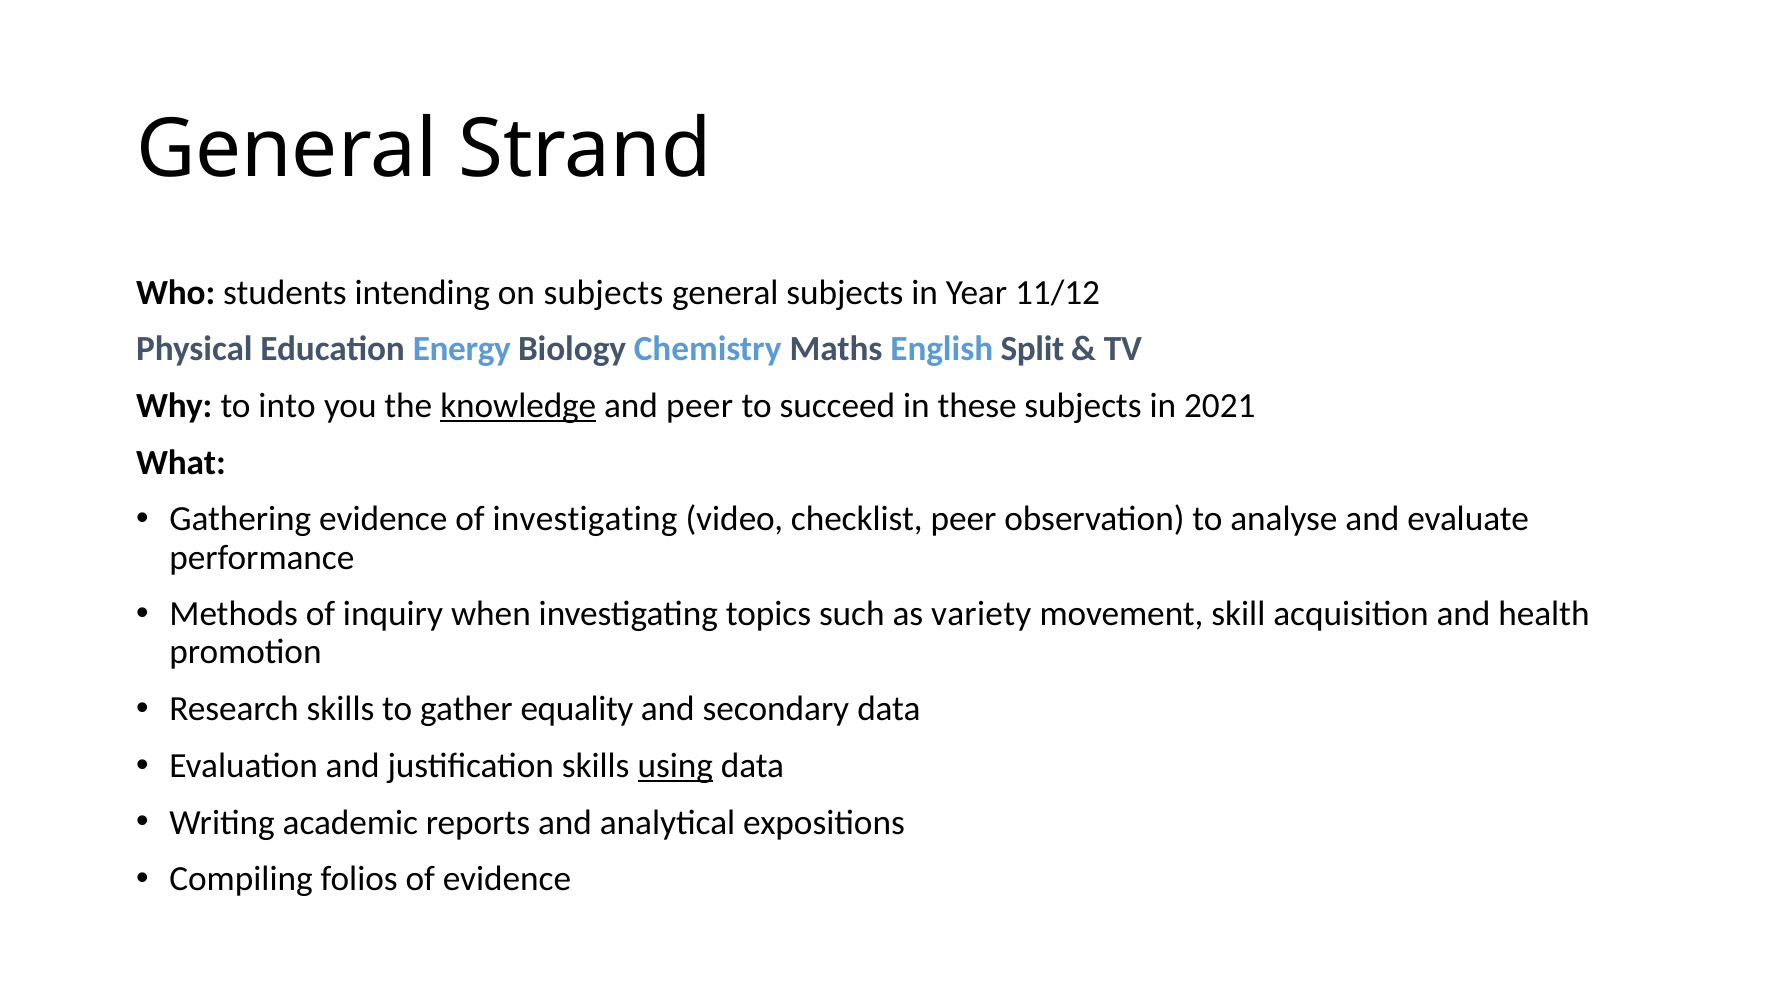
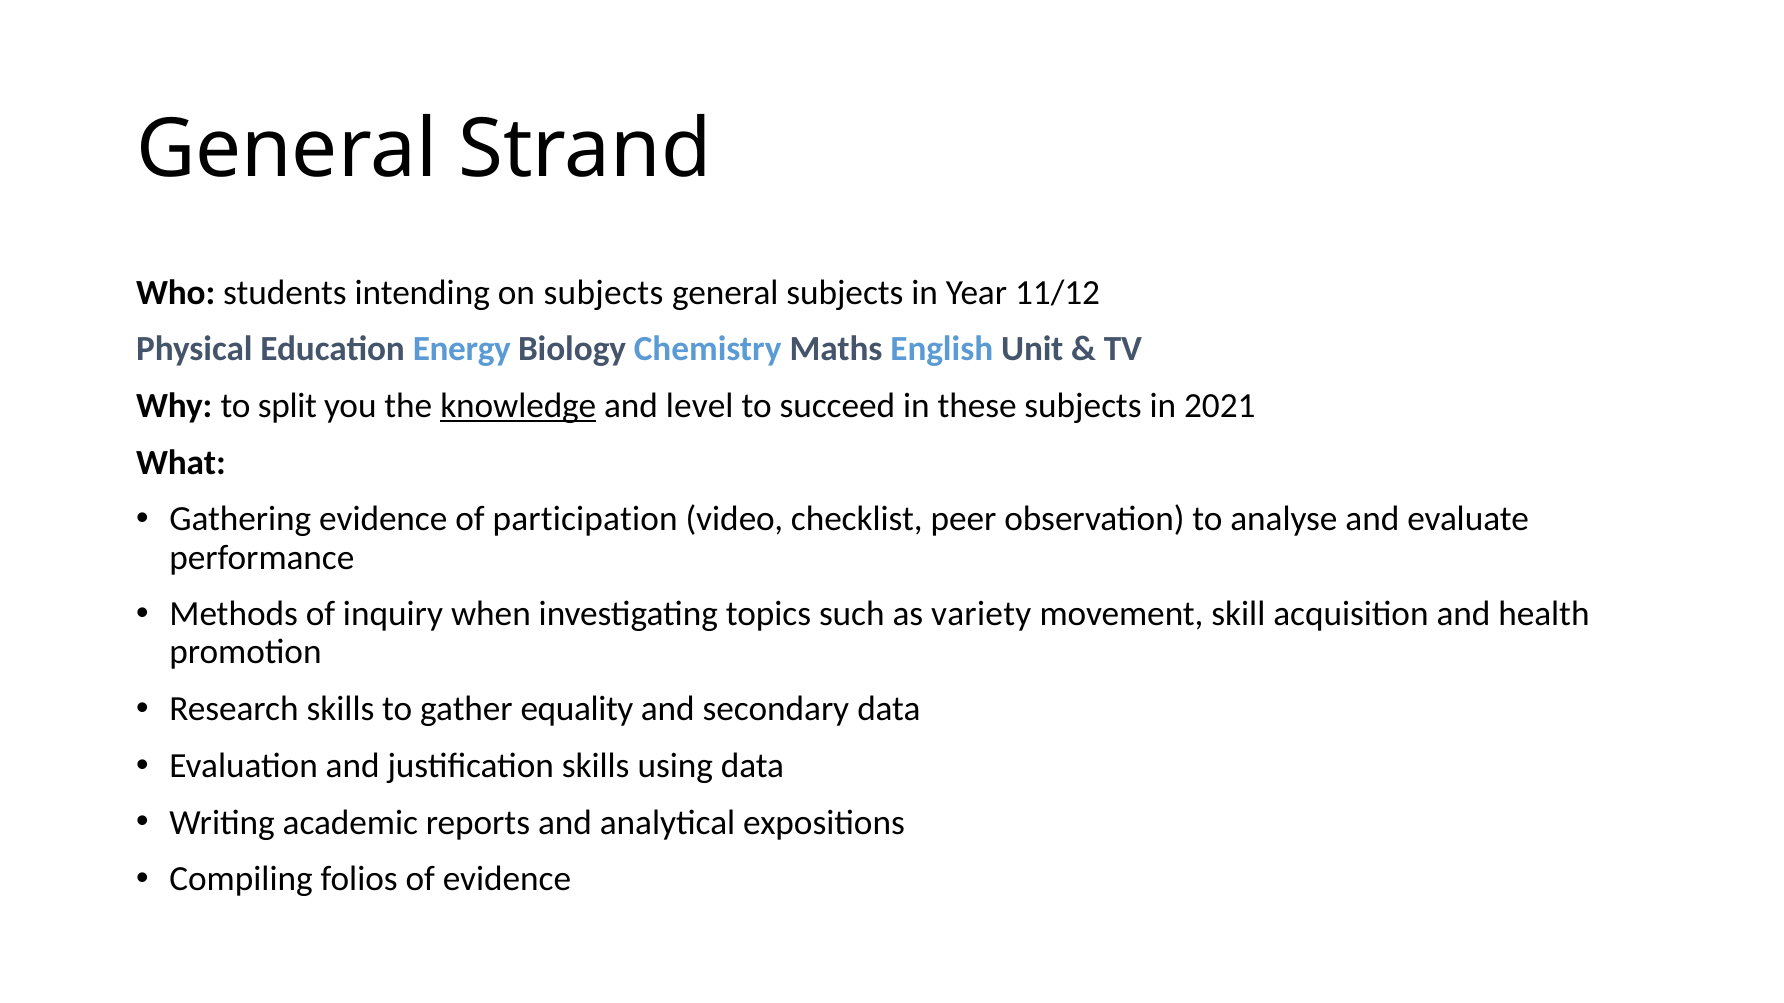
Split: Split -> Unit
into: into -> split
and peer: peer -> level
of investigating: investigating -> participation
using underline: present -> none
